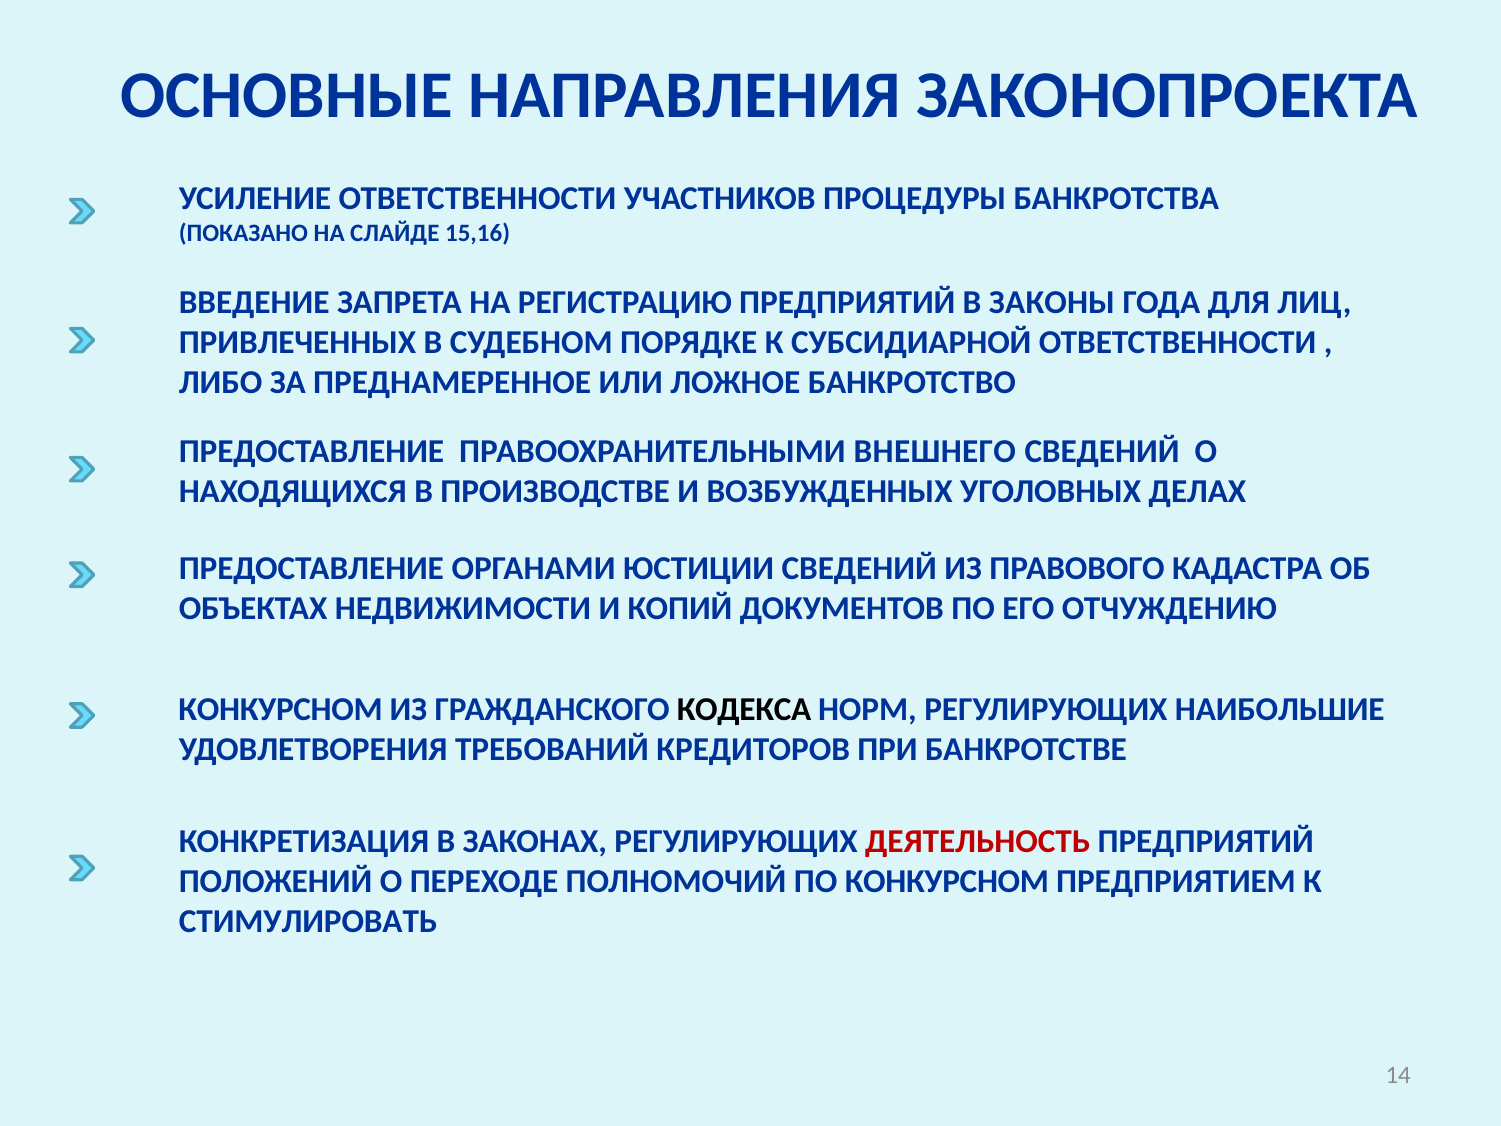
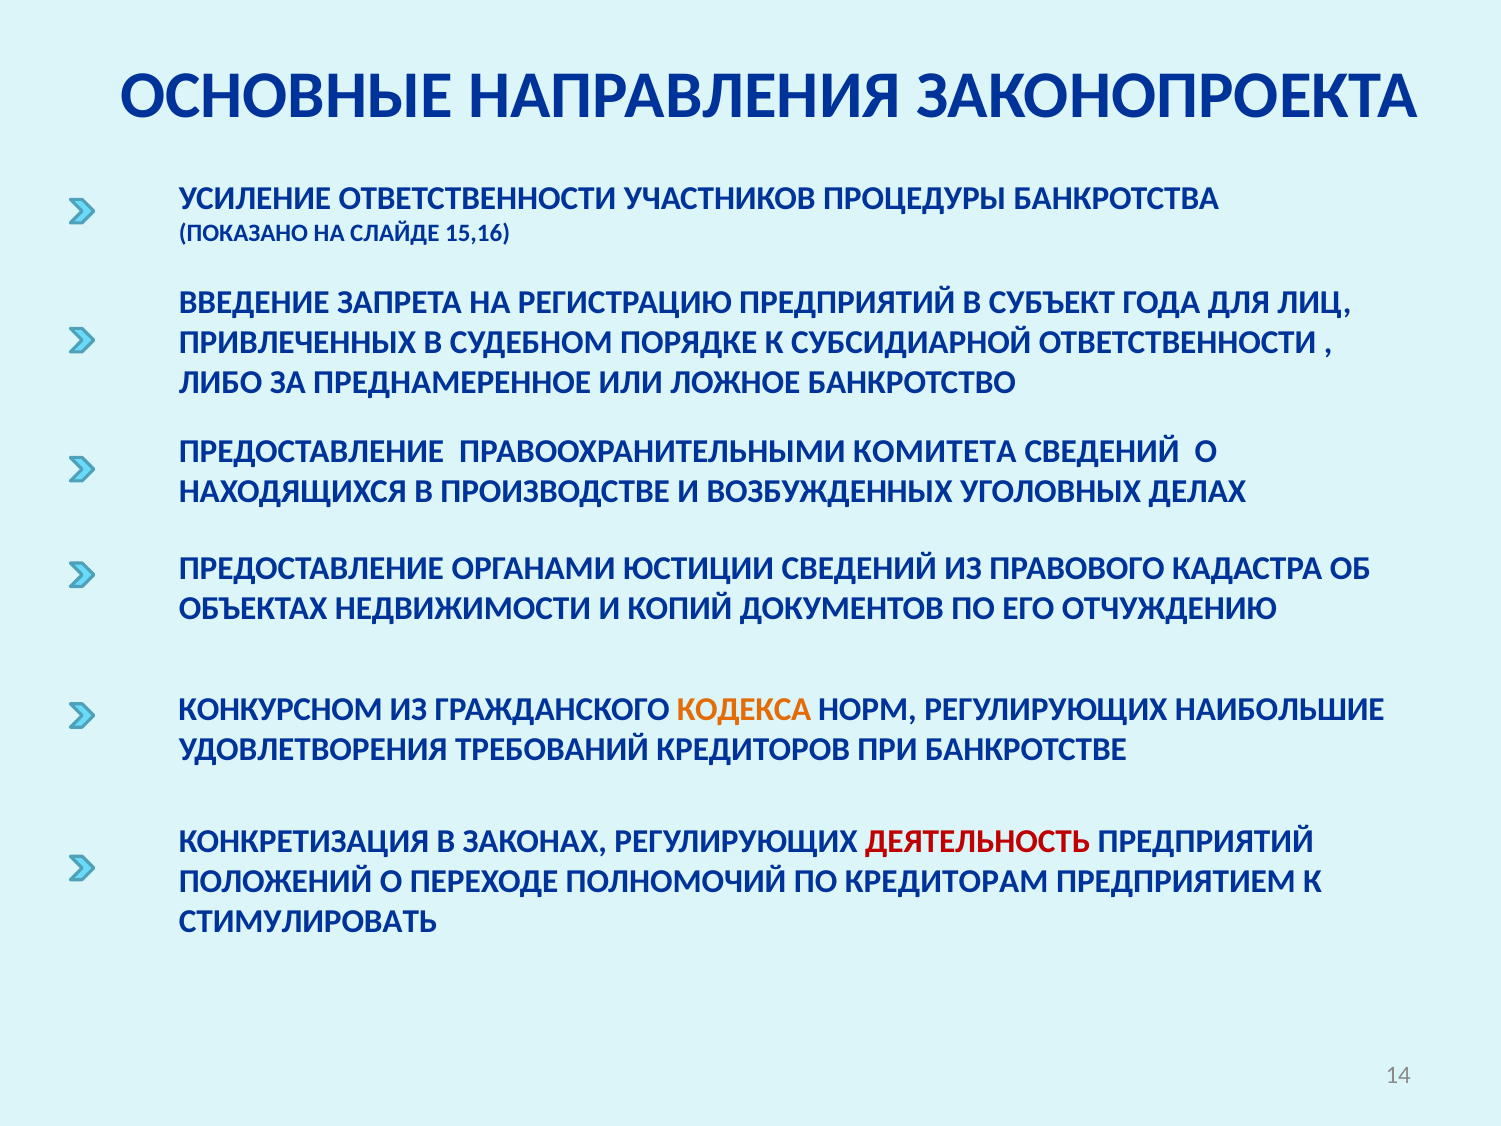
ЗАКОНЫ: ЗАКОНЫ -> СУБЪЕКТ
ВНЕШНЕГО: ВНЕШНЕГО -> КОМИТЕТА
КОДЕКСА colour: black -> orange
ПО КОНКУРСНОМ: КОНКУРСНОМ -> КРЕДИТОРАМ
